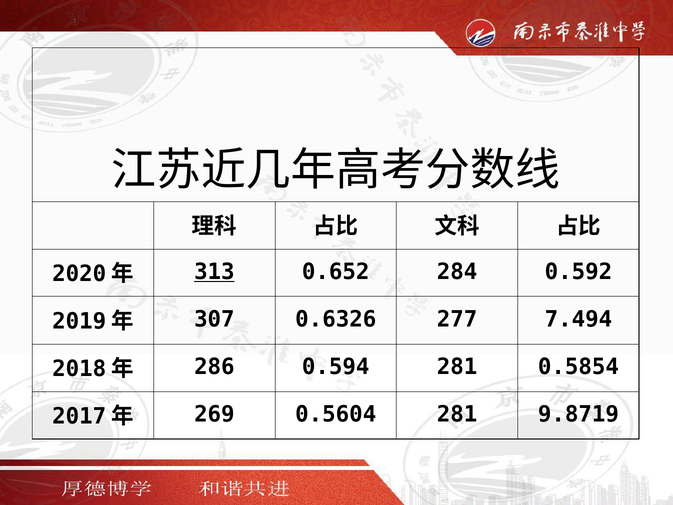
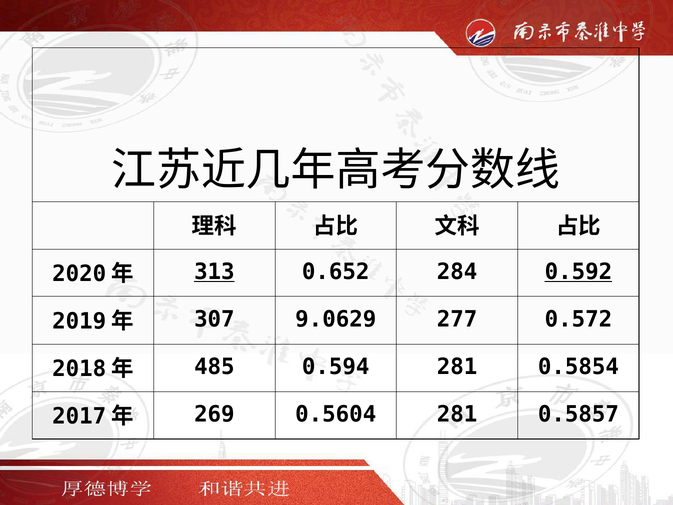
0.592 underline: none -> present
0.6326: 0.6326 -> 9.0629
7.494: 7.494 -> 0.572
286: 286 -> 485
9.8719: 9.8719 -> 0.5857
